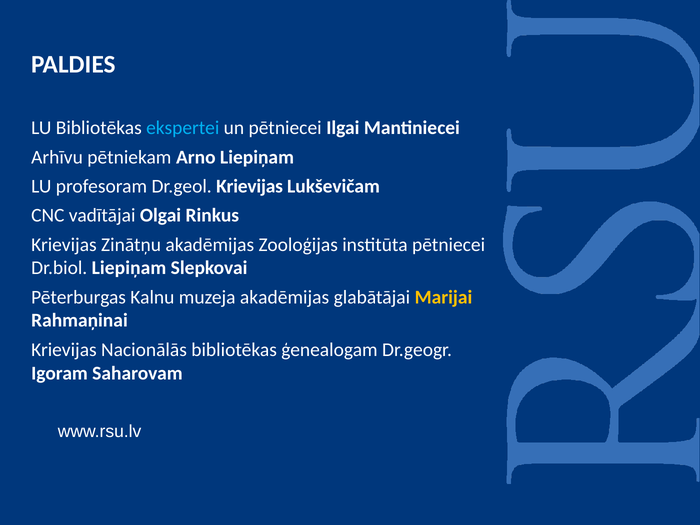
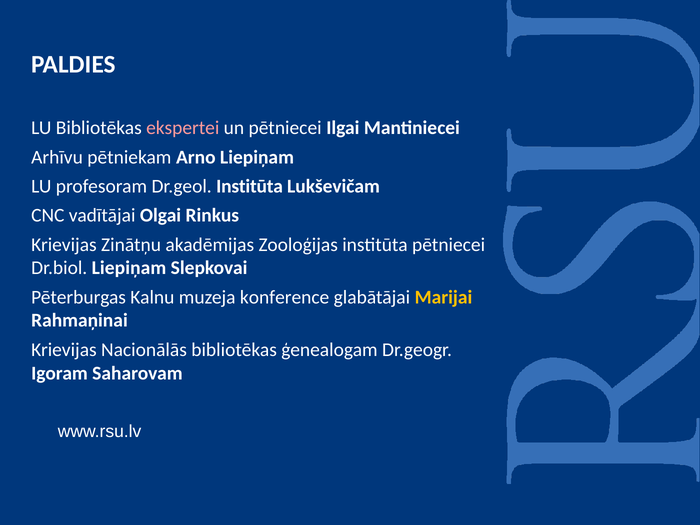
ekspertei colour: light blue -> pink
Dr.geol Krievijas: Krievijas -> Institūta
muzeja akadēmijas: akadēmijas -> konference
